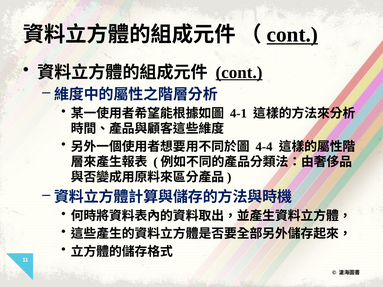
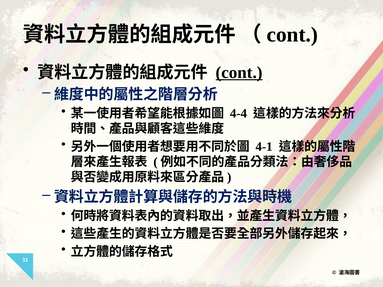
cont at (292, 35) underline: present -> none
4-1: 4-1 -> 4-4
4-4: 4-4 -> 4-1
